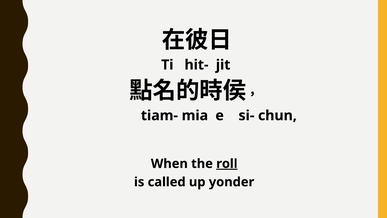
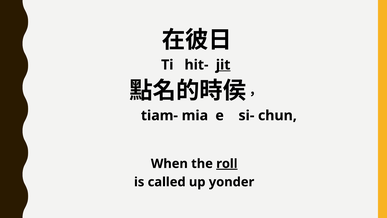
jit underline: none -> present
